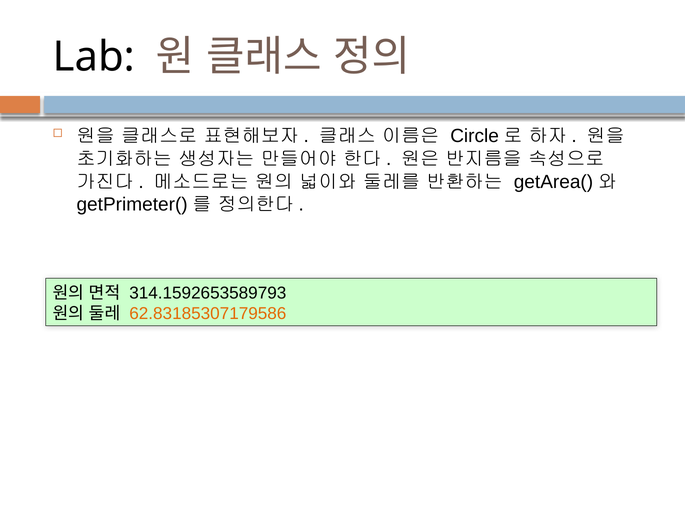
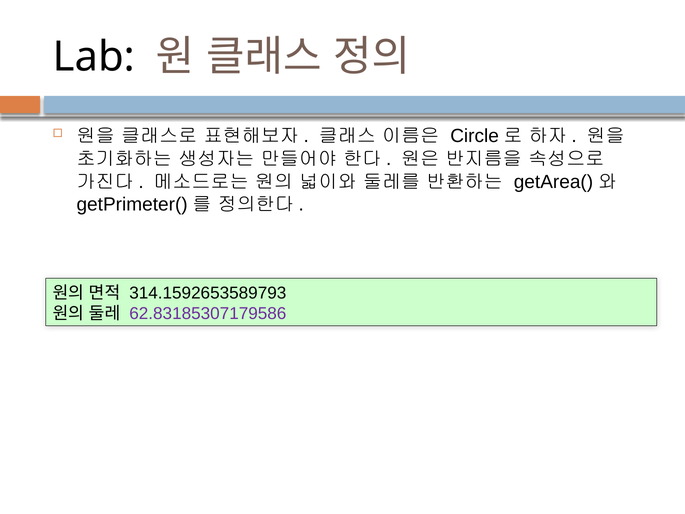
62.83185307179586 colour: orange -> purple
